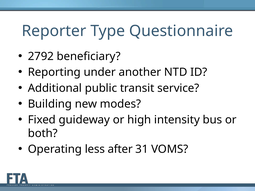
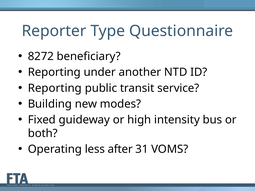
2792: 2792 -> 8272
Additional at (55, 88): Additional -> Reporting
